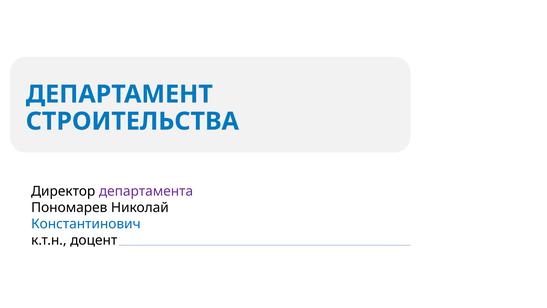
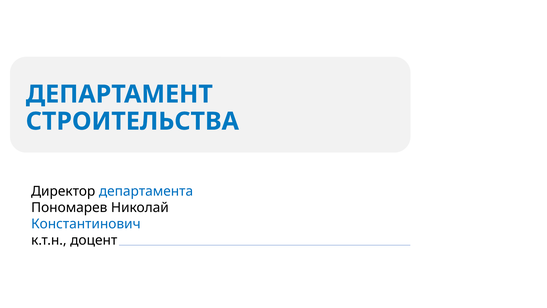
департамента colour: purple -> blue
